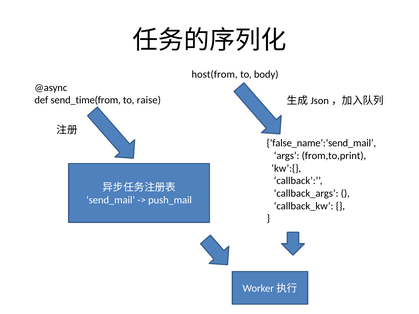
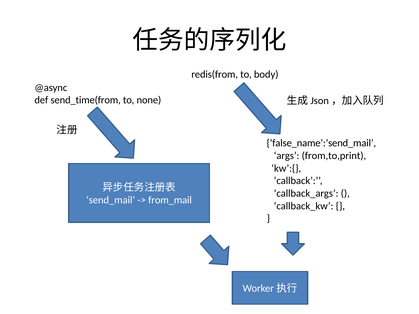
host(from: host(from -> redis(from
raise: raise -> none
push_mail: push_mail -> from_mail
